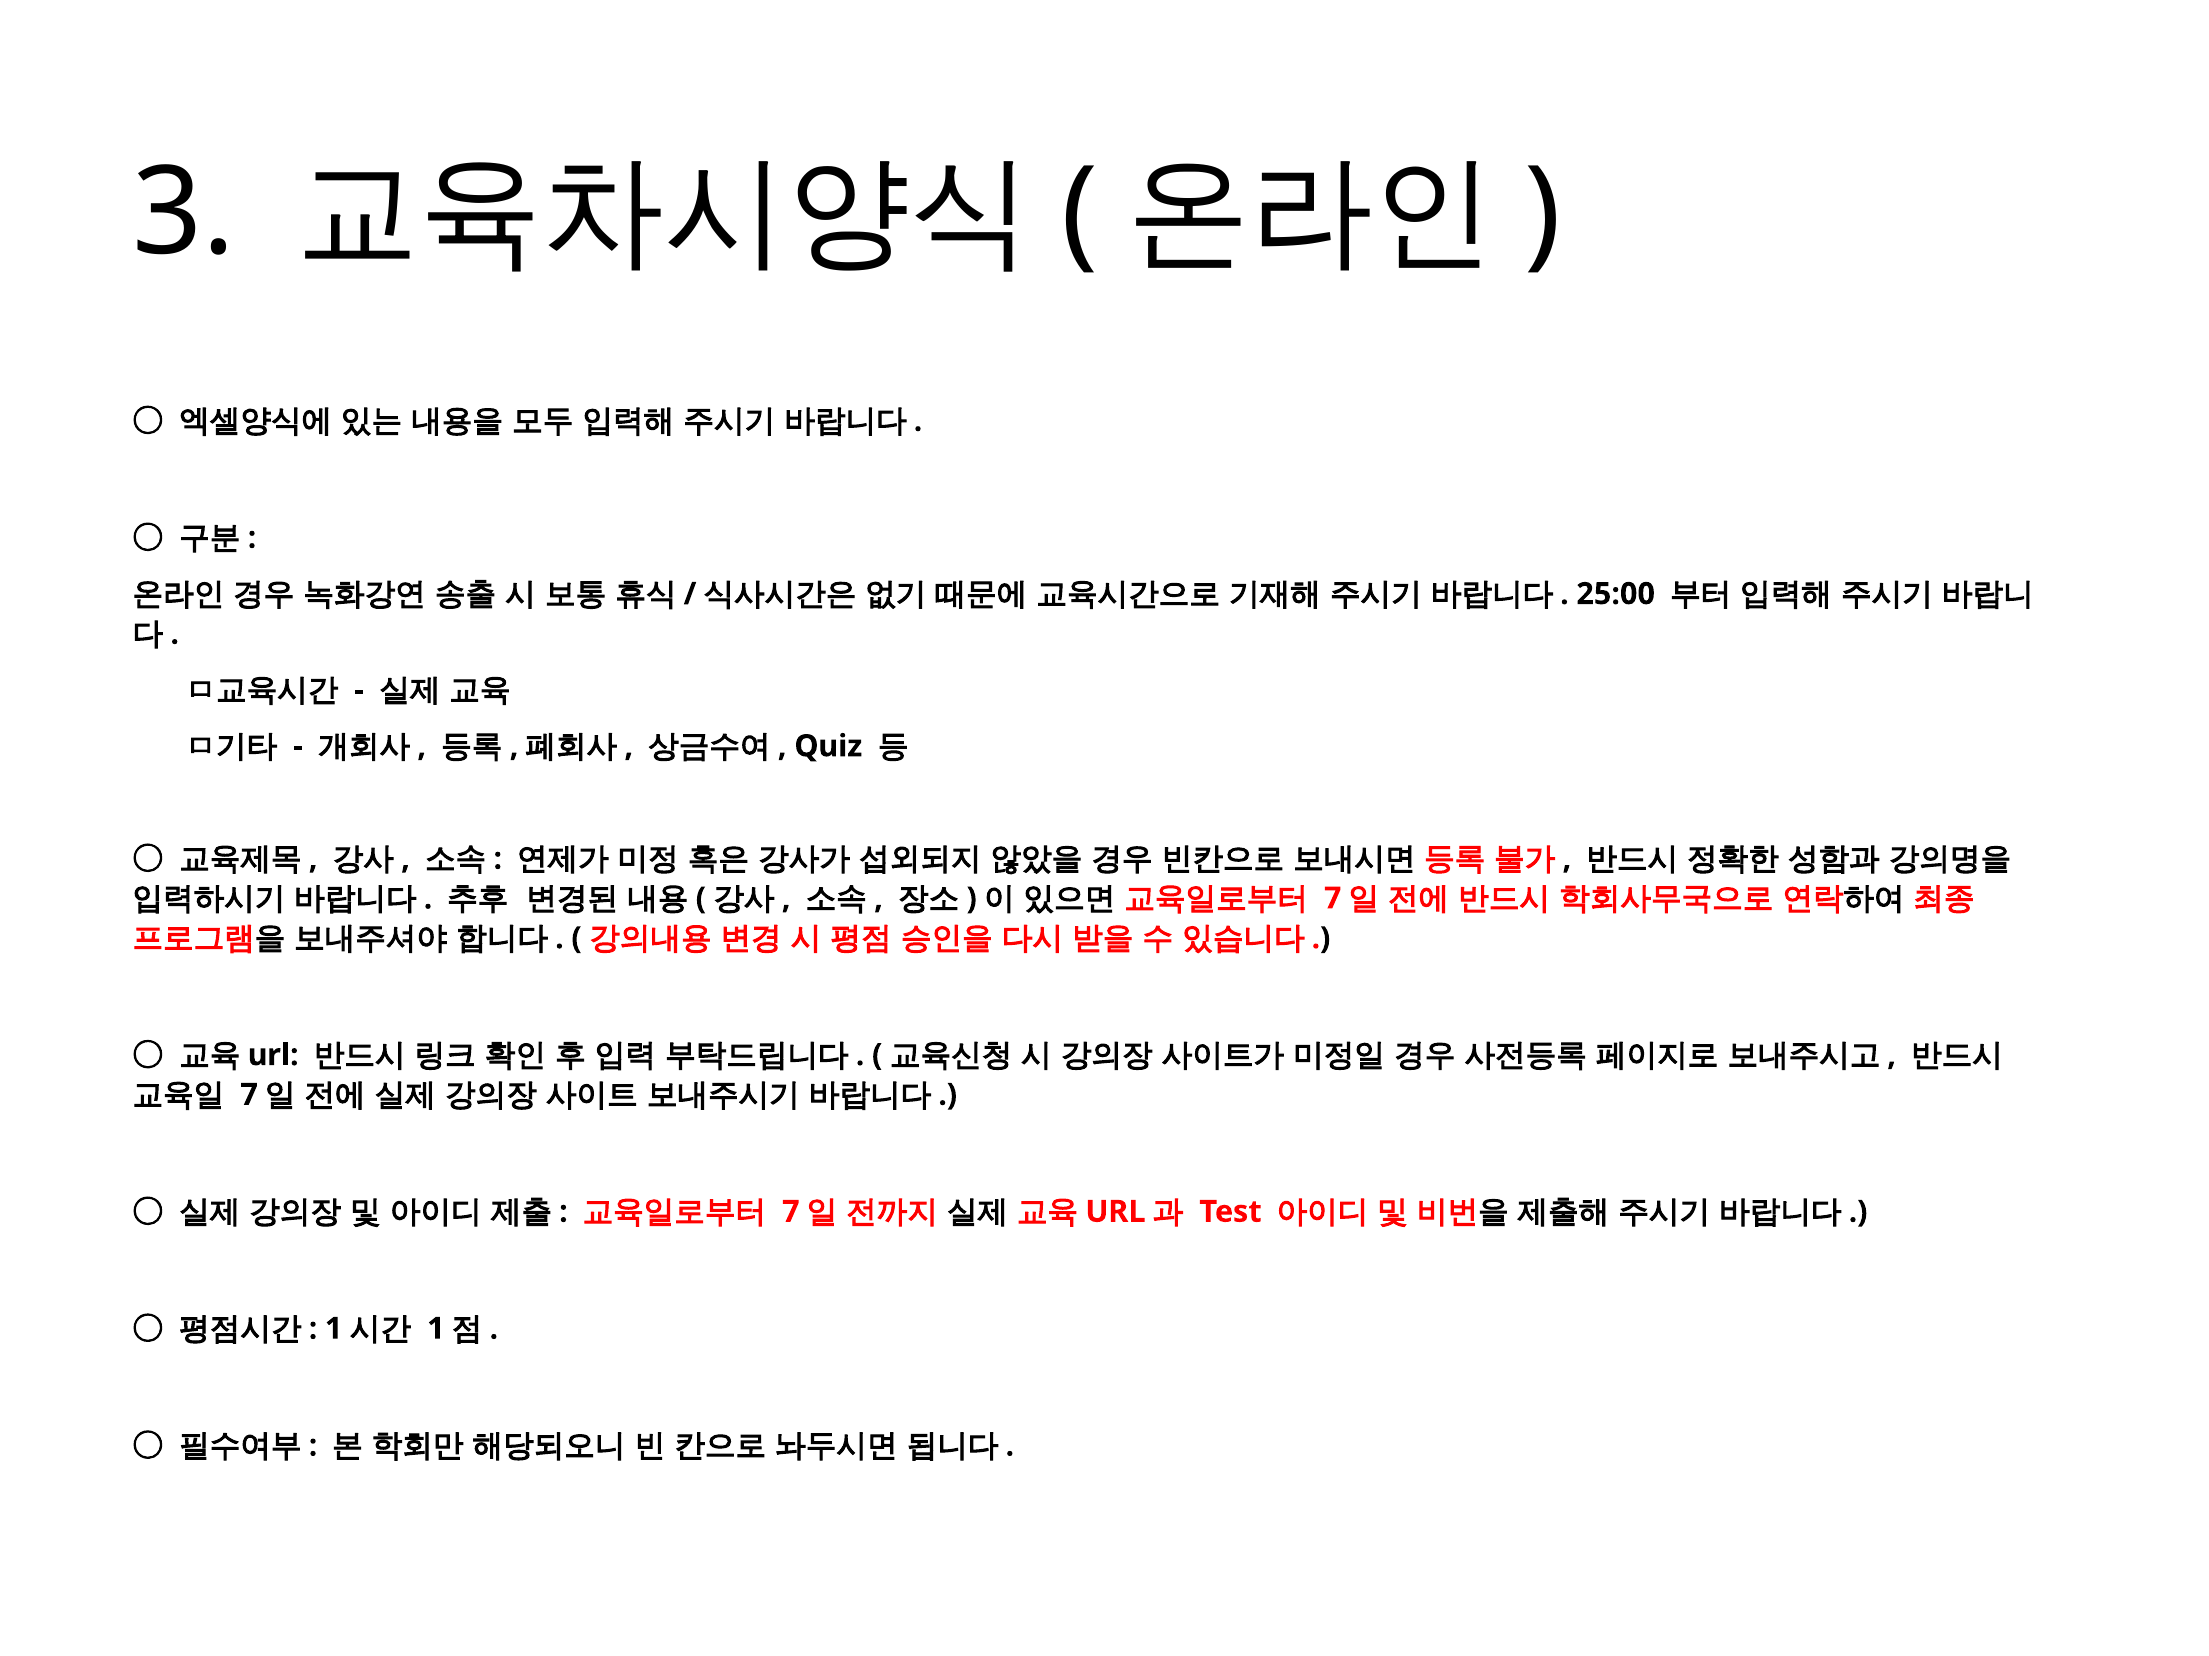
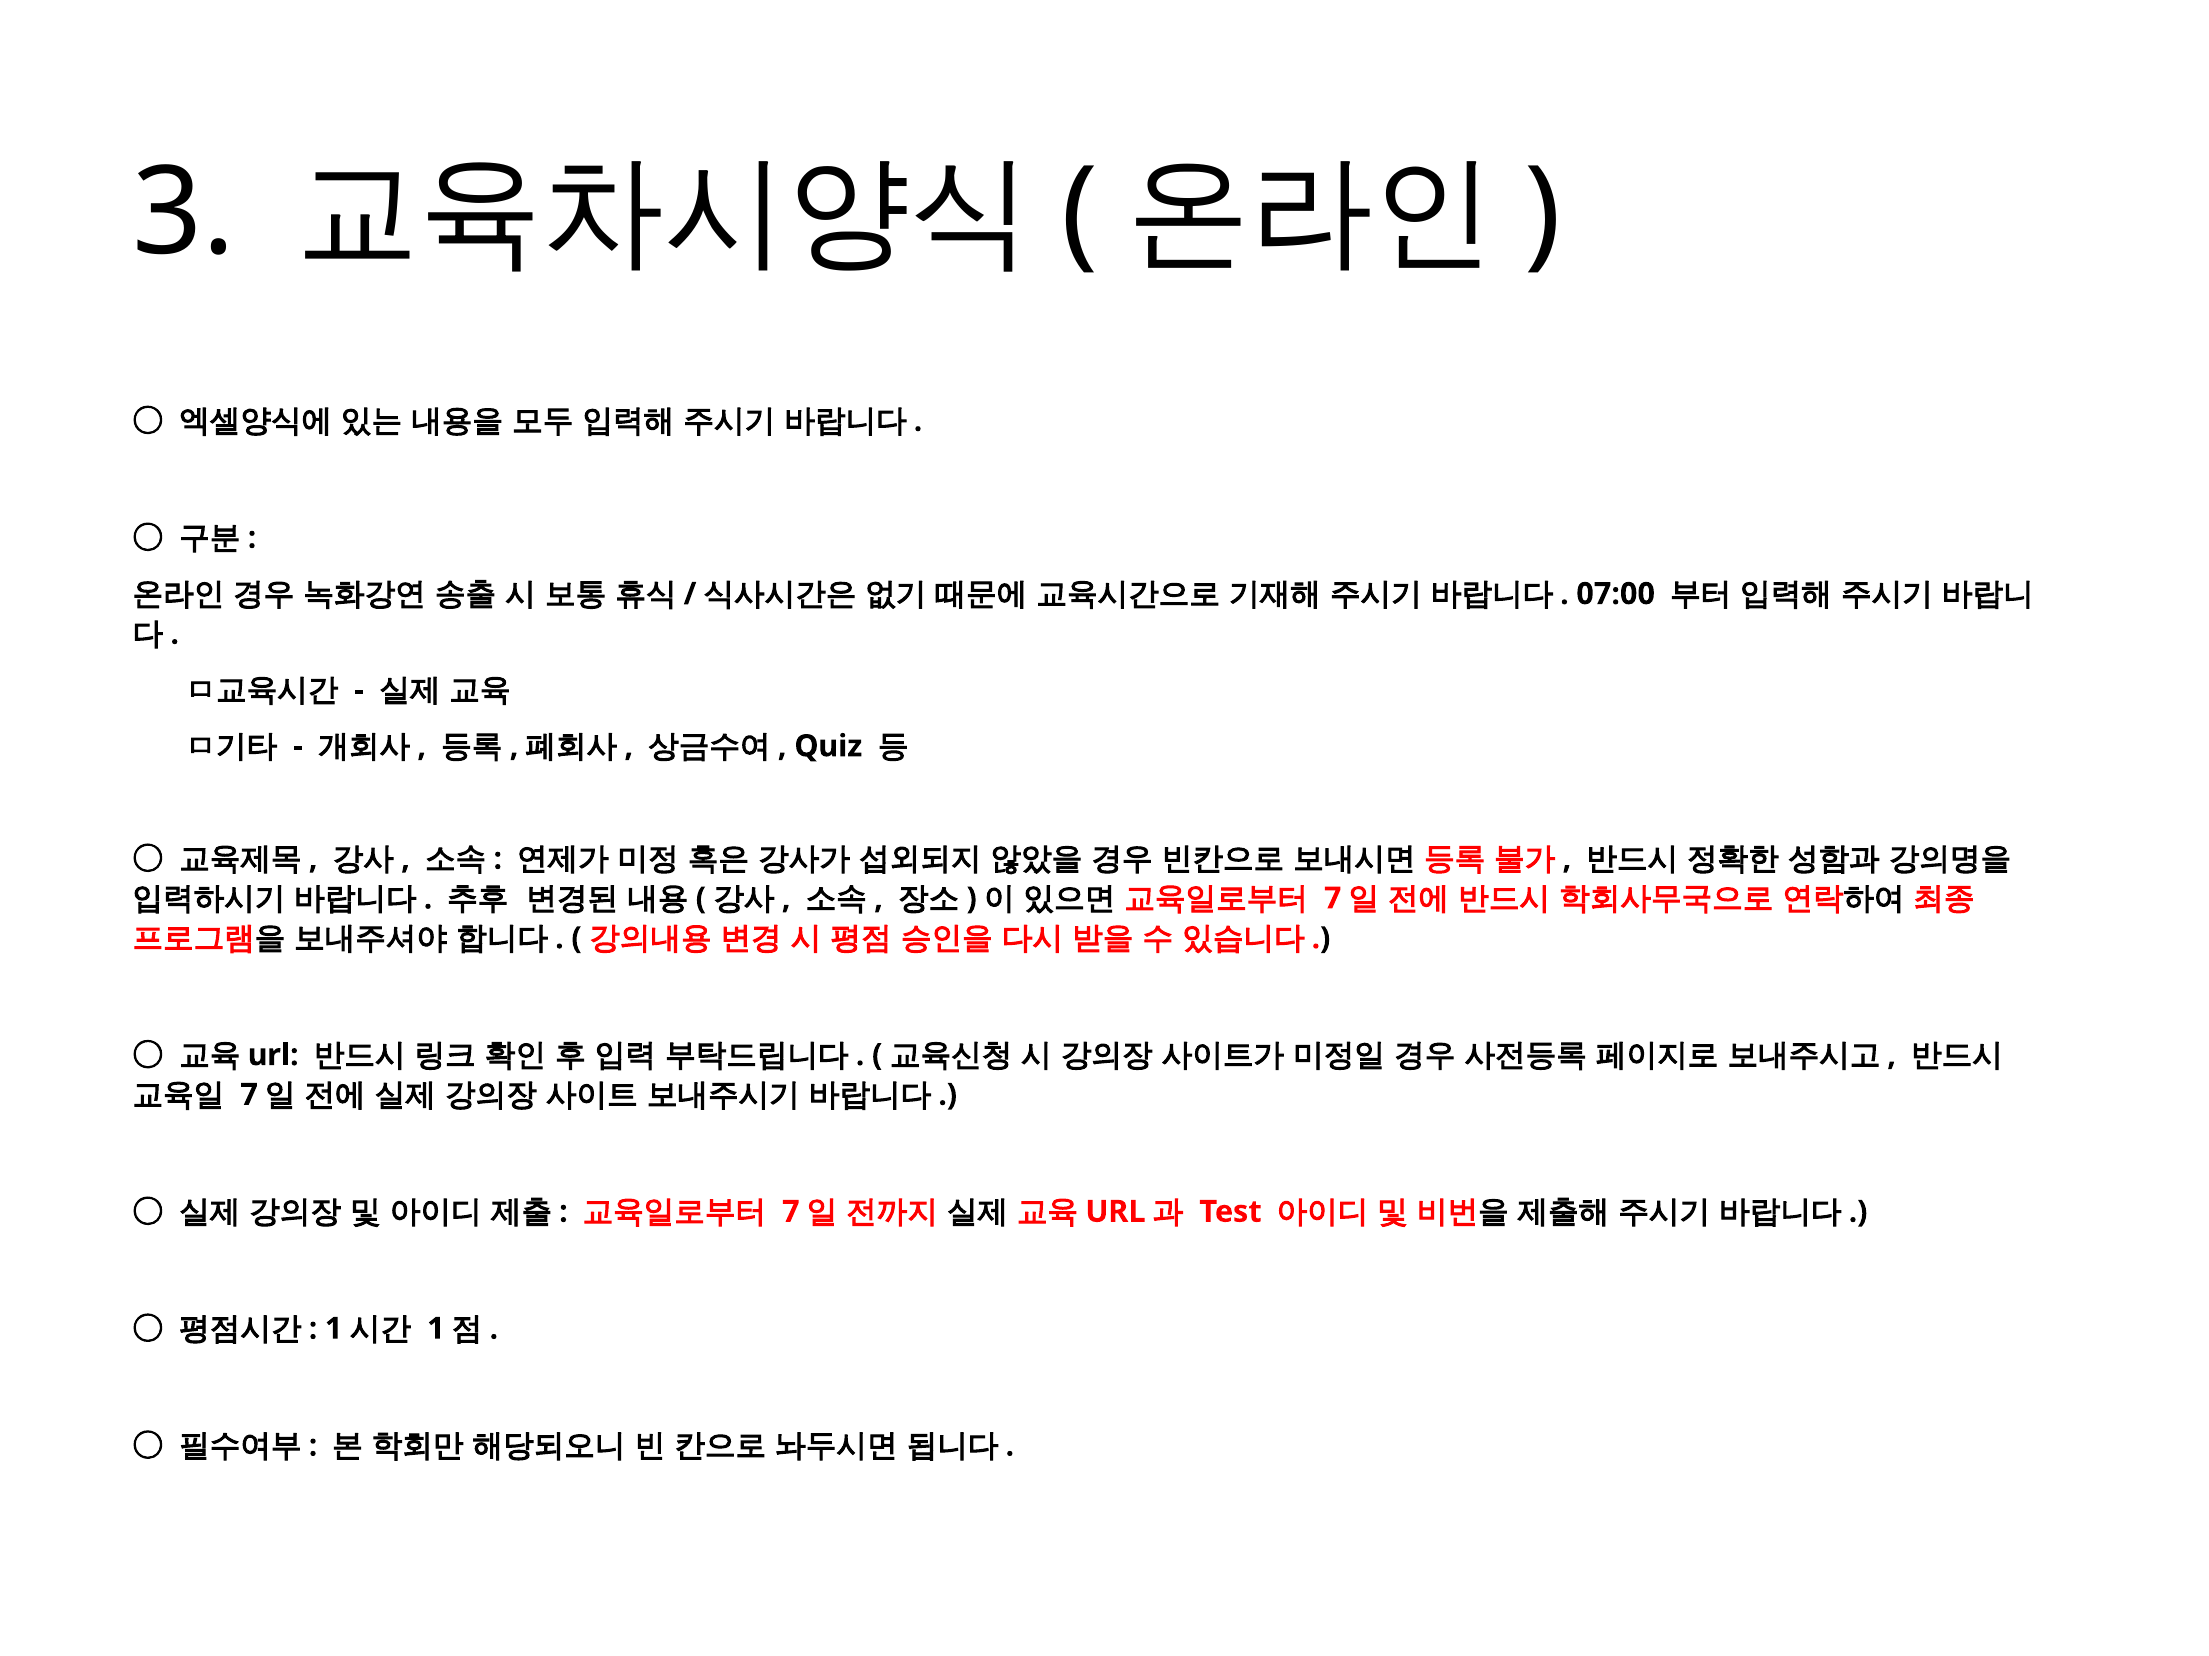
25:00: 25:00 -> 07:00
